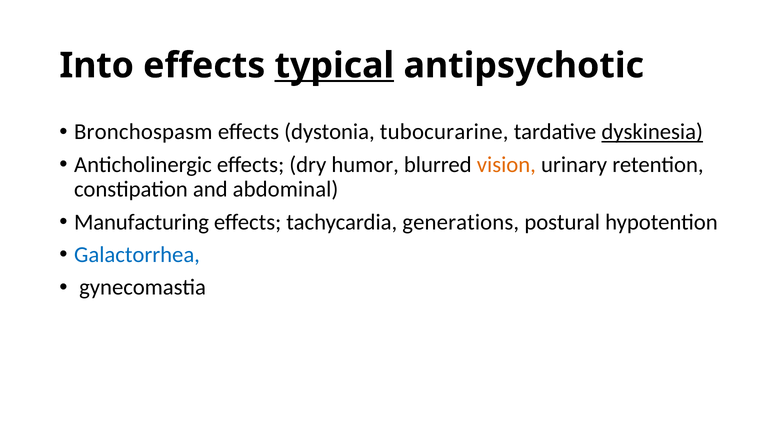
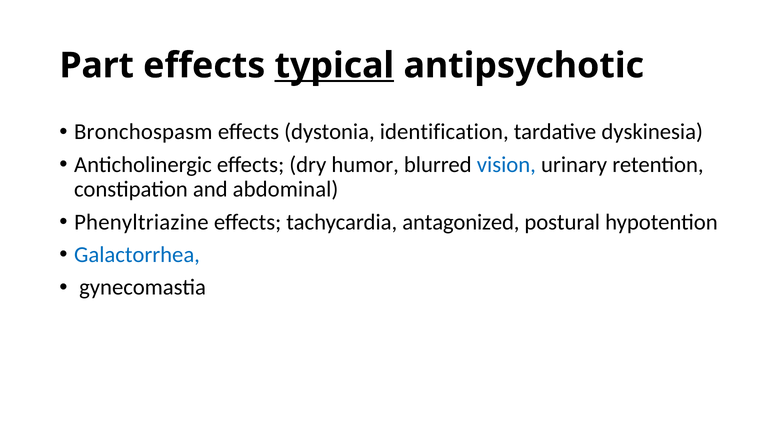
Into: Into -> Part
tubocurarine: tubocurarine -> identification
dyskinesia underline: present -> none
vision colour: orange -> blue
Manufacturing: Manufacturing -> Phenyltriazine
generations: generations -> antagonized
